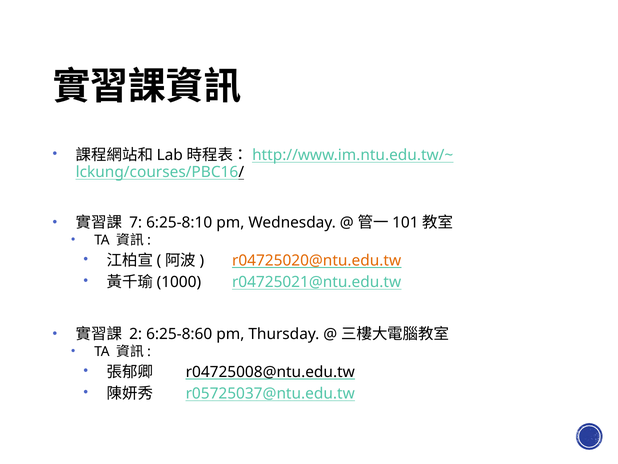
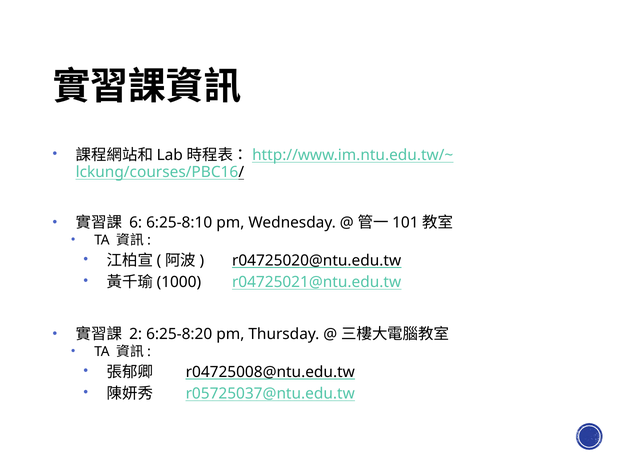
7: 7 -> 6
r04725020@ntu.edu.tw colour: orange -> black
6:25-8:60: 6:25-8:60 -> 6:25-8:20
